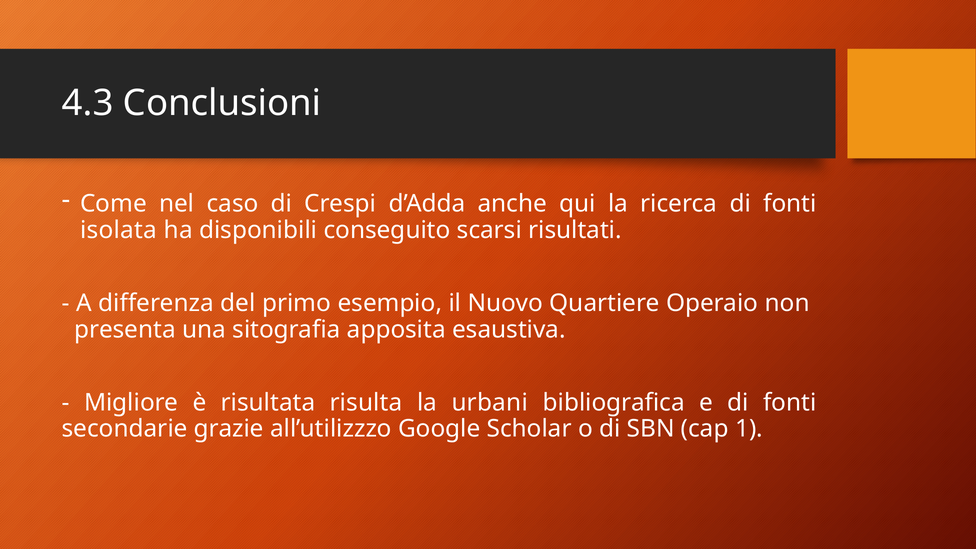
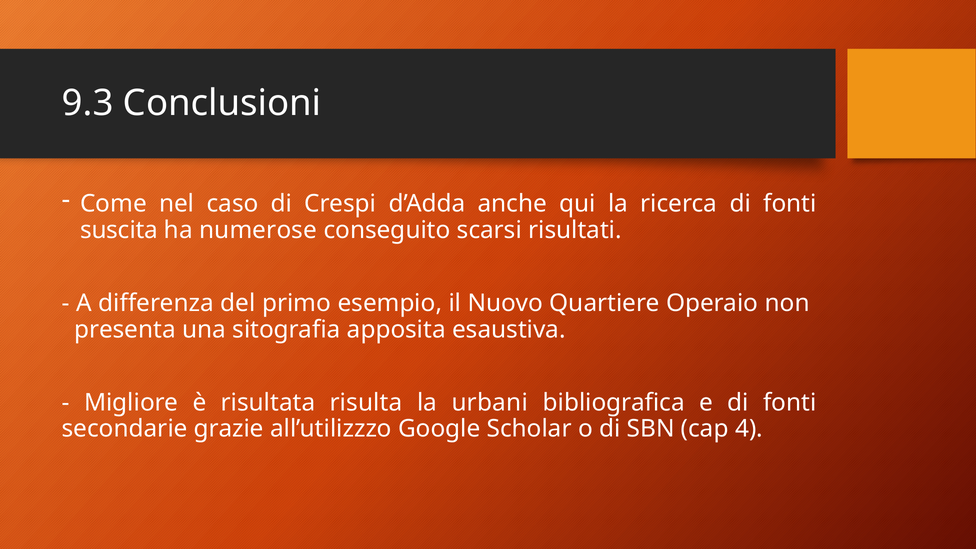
4.3: 4.3 -> 9.3
isolata: isolata -> suscita
disponibili: disponibili -> numerose
1: 1 -> 4
